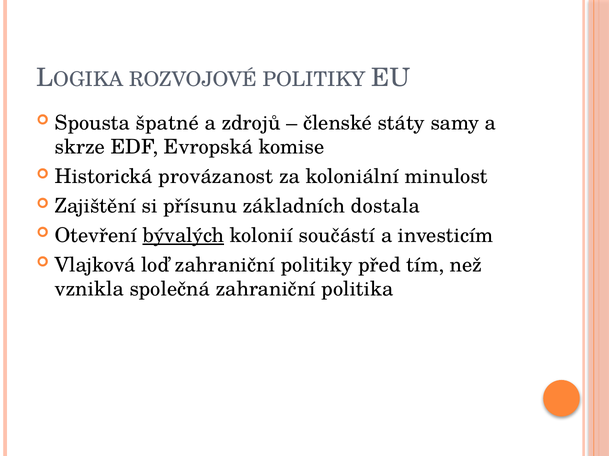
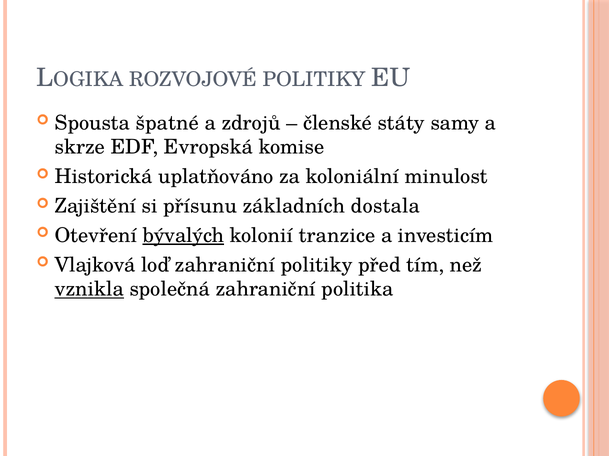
provázanost: provázanost -> uplatňováno
součástí: součástí -> tranzice
vznikla underline: none -> present
